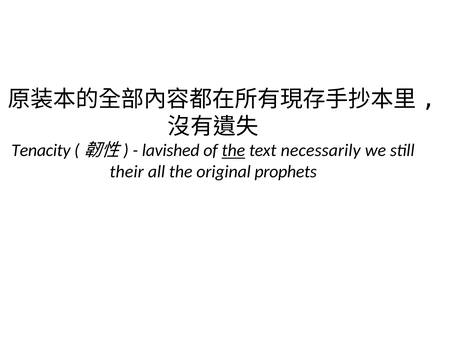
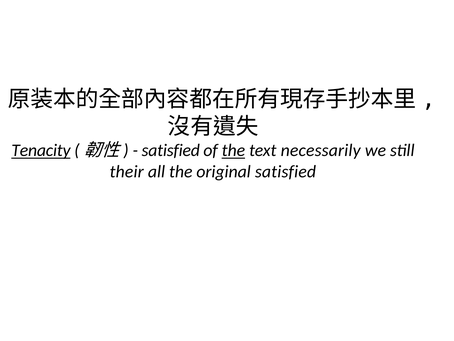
Tenacity underline: none -> present
lavished at (171, 150): lavished -> satisfied
original prophets: prophets -> satisfied
